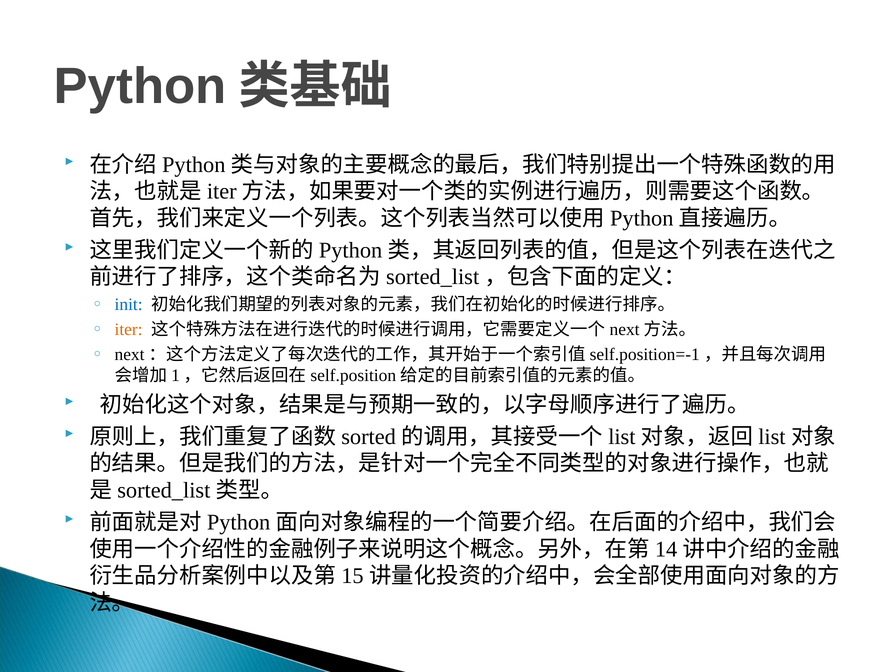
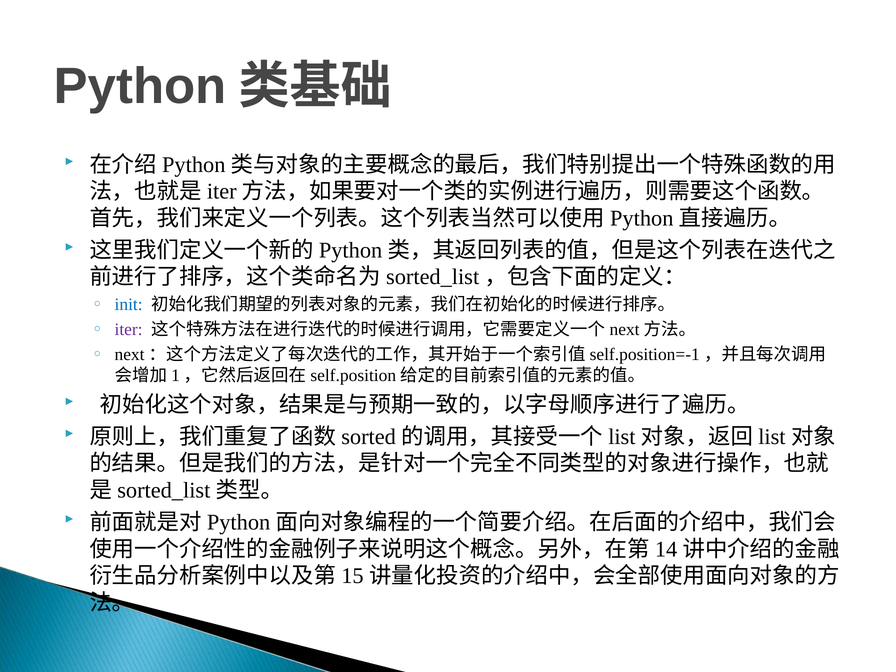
iter colour: orange -> purple
